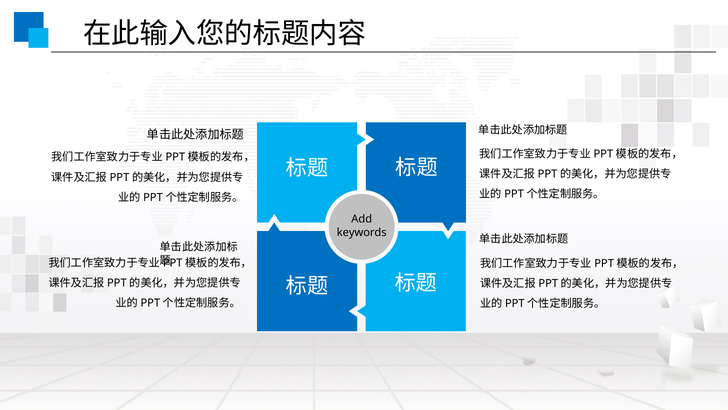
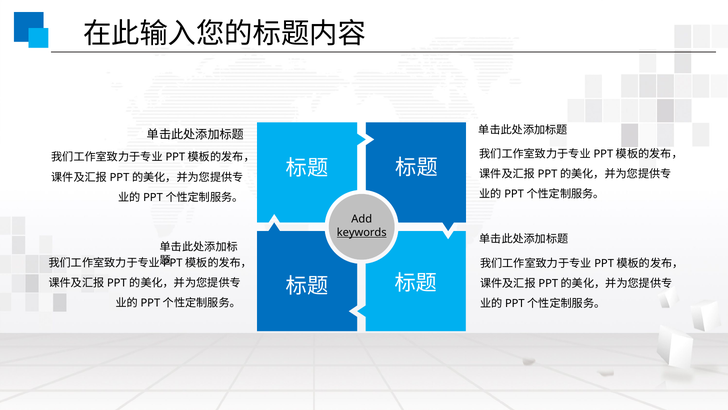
keywords underline: none -> present
